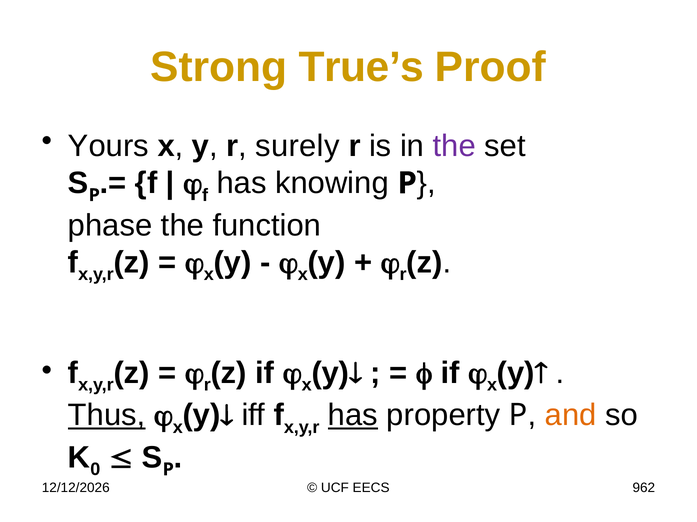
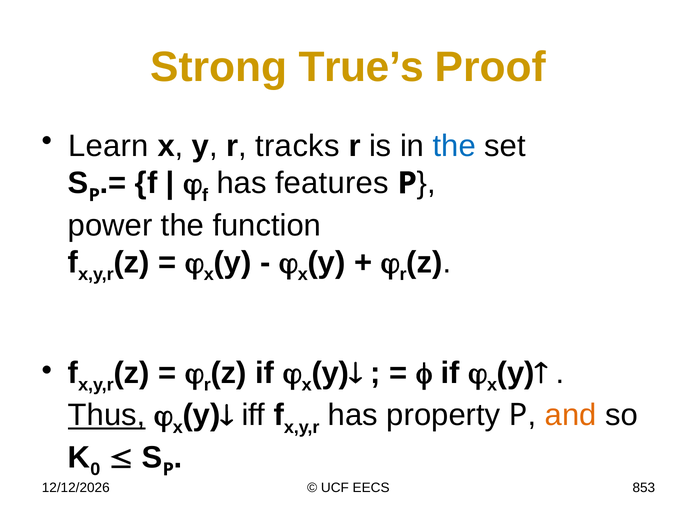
Yours: Yours -> Learn
surely: surely -> tracks
the at (454, 146) colour: purple -> blue
knowing: knowing -> features
phase: phase -> power
has at (353, 416) underline: present -> none
962: 962 -> 853
